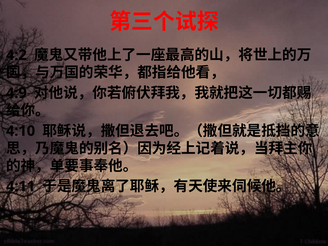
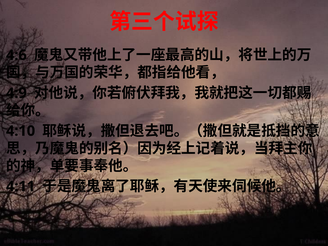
4:2: 4:2 -> 4:6
